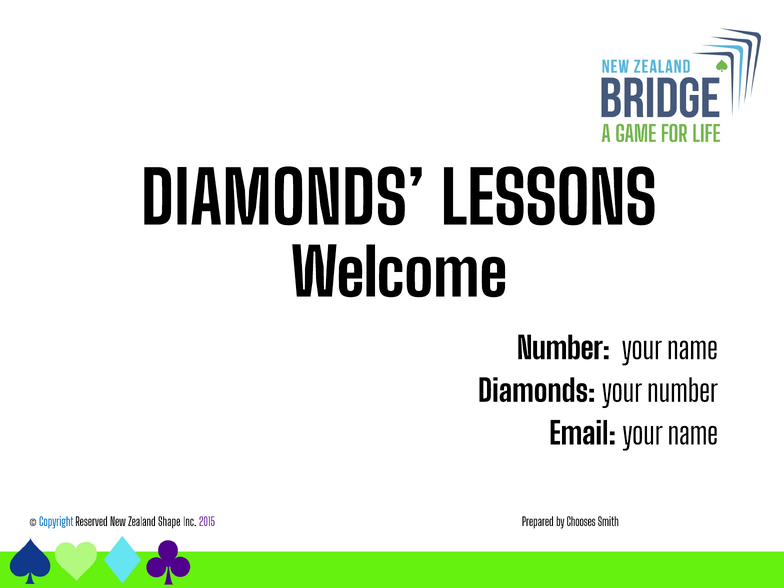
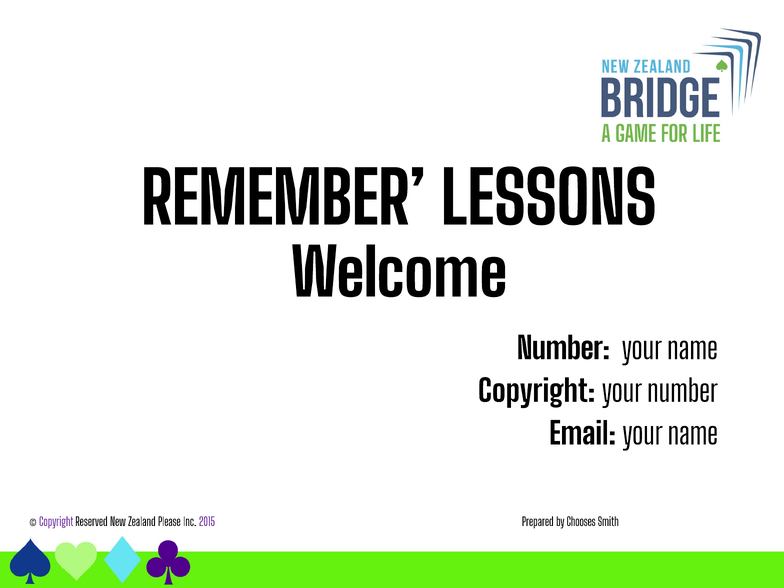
DIAMONDS at (283, 201): DIAMONDS -> REMEMBER
Diamonds at (537, 392): Diamonds -> Copyright
Copyright at (56, 522) colour: blue -> purple
Shape: Shape -> Please
